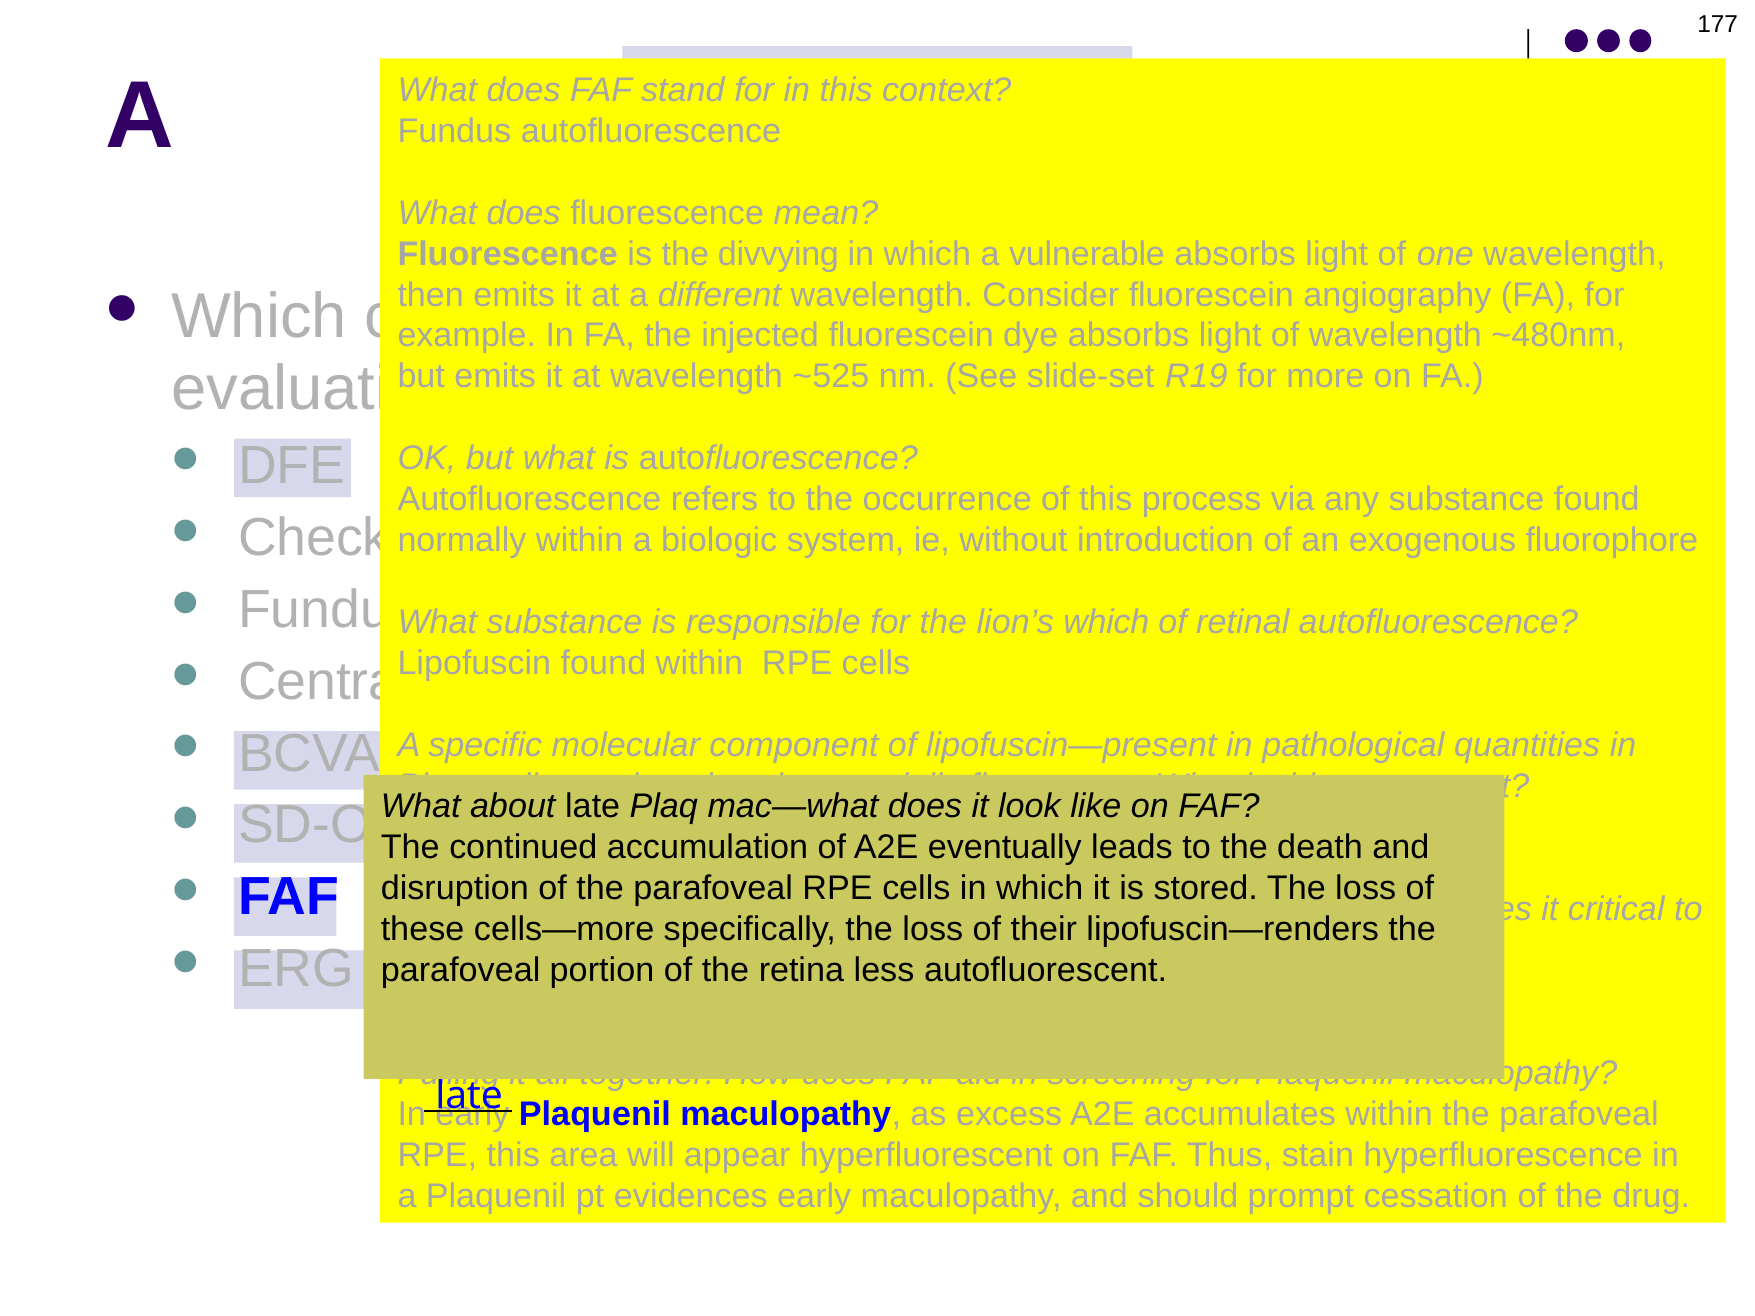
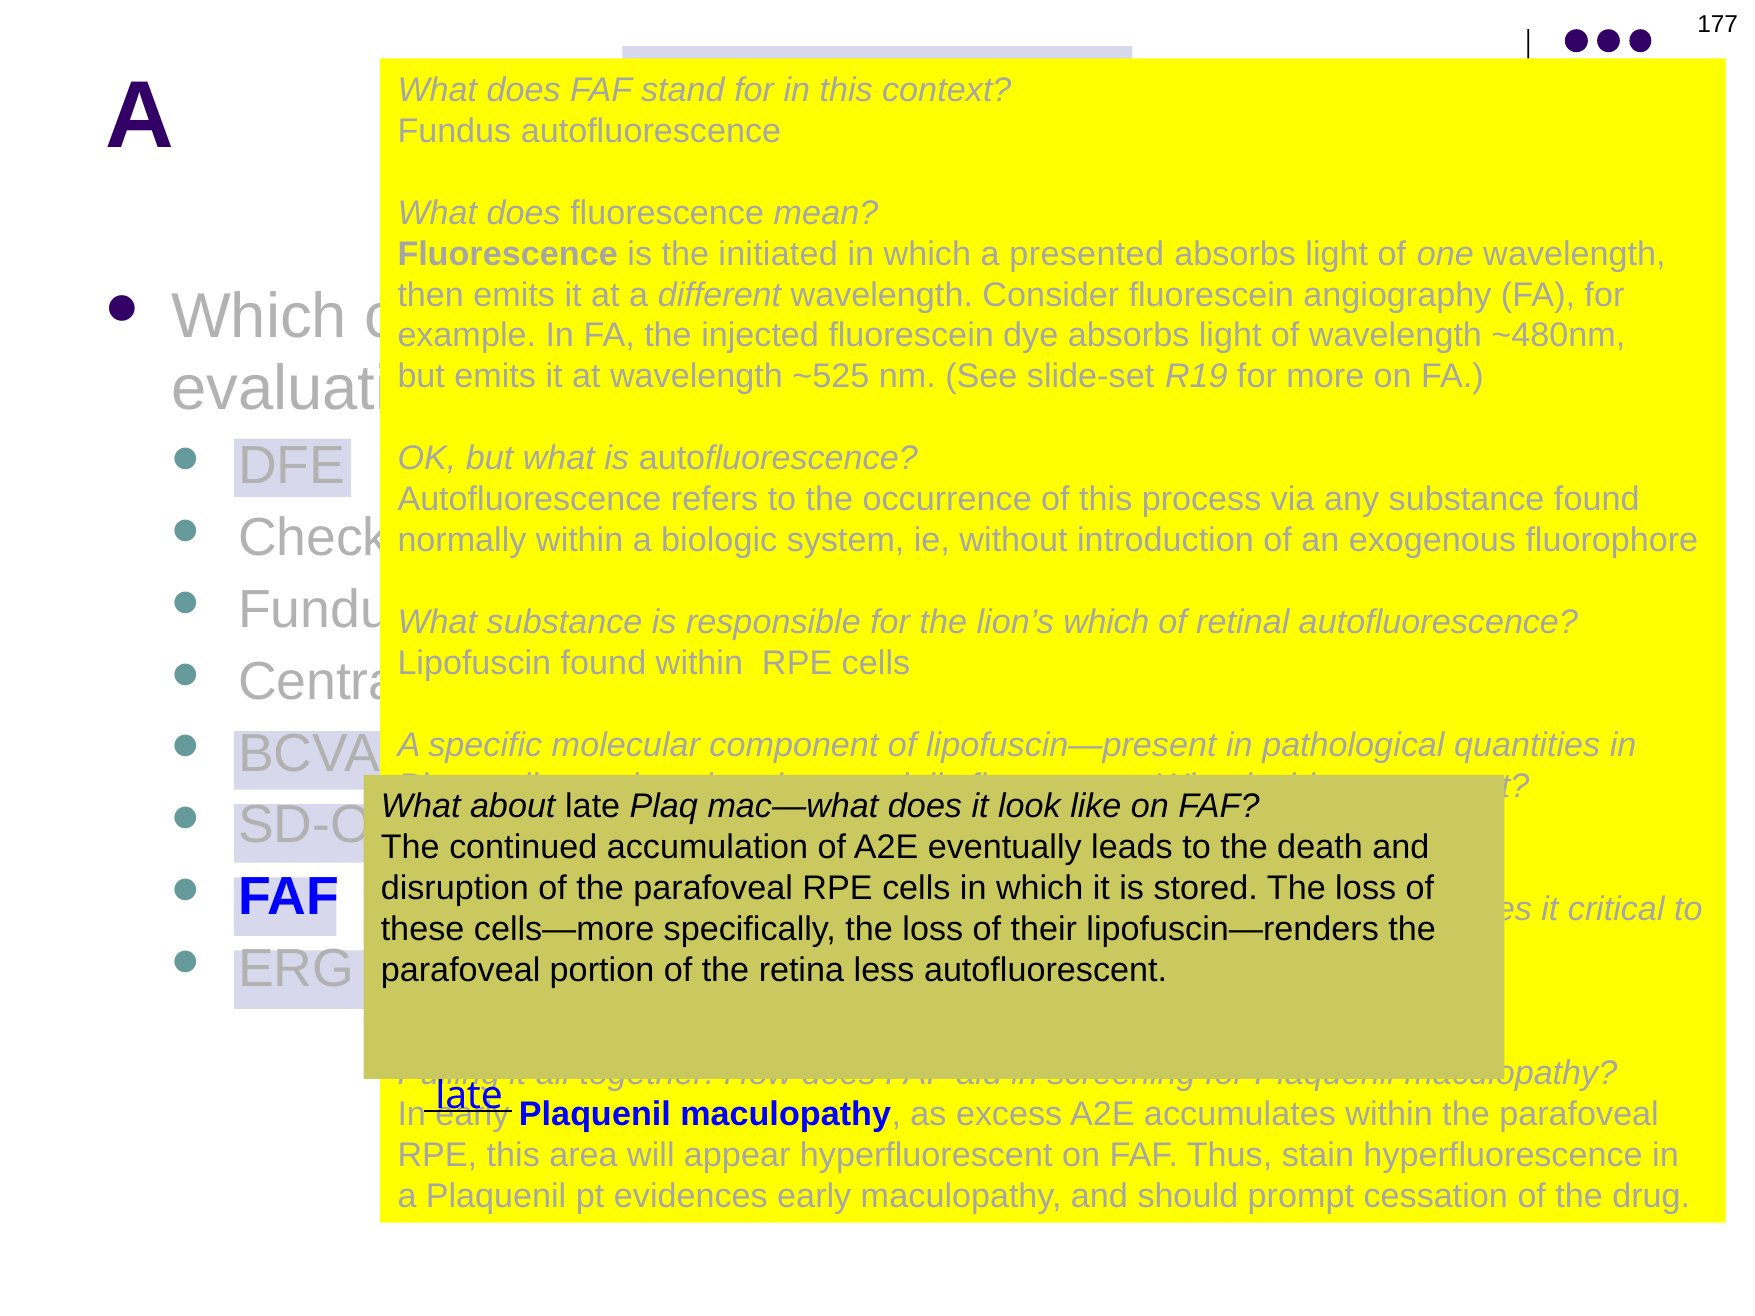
divvying: divvying -> initiated
vulnerable: vulnerable -> presented
